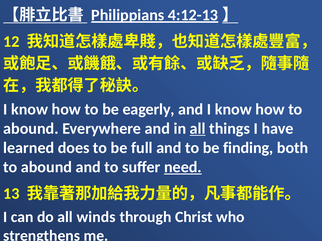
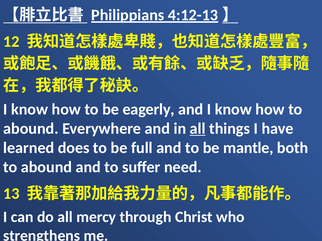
finding: finding -> mantle
need underline: present -> none
winds: winds -> mercy
